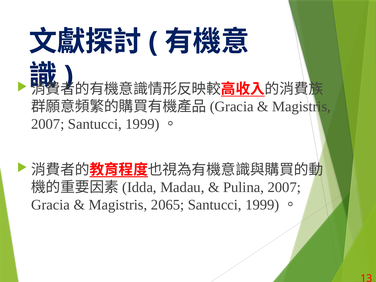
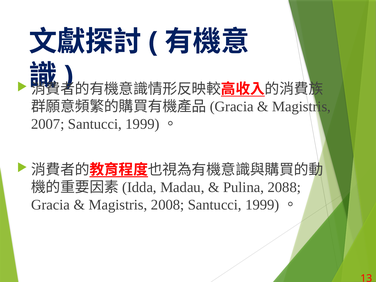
Pulina 2007: 2007 -> 2088
2065: 2065 -> 2008
